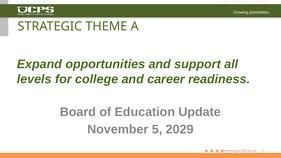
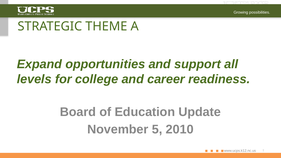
2029: 2029 -> 2010
